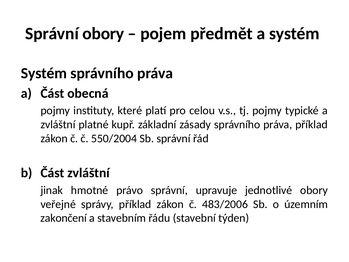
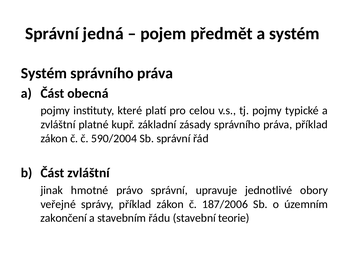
Správní obory: obory -> jedná
550/2004: 550/2004 -> 590/2004
483/2006: 483/2006 -> 187/2006
týden: týden -> teorie
